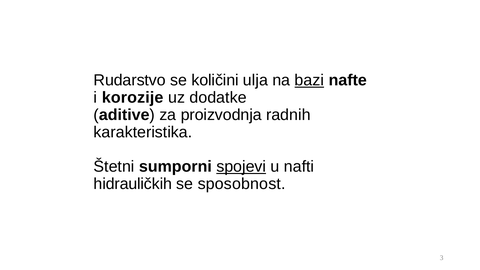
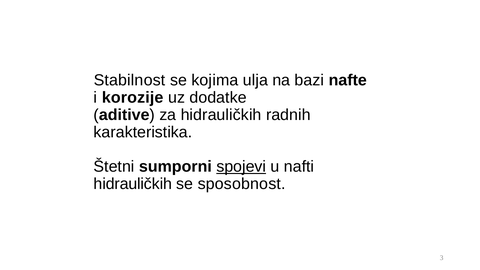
Rudarstvo: Rudarstvo -> Stabilnost
količini: količini -> kojima
bazi underline: present -> none
za proizvodnja: proizvodnja -> hidrauličkih
